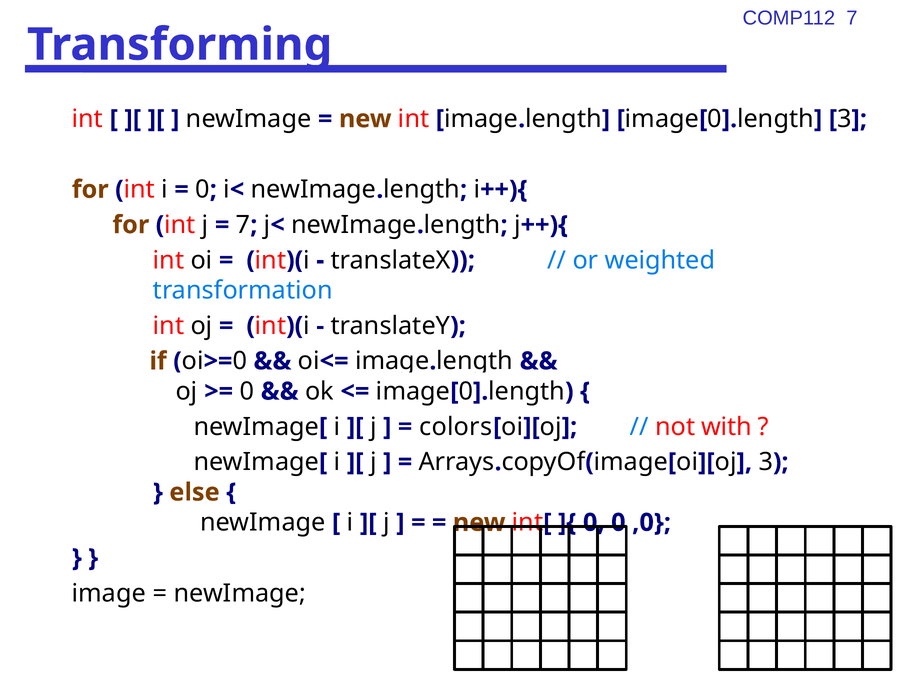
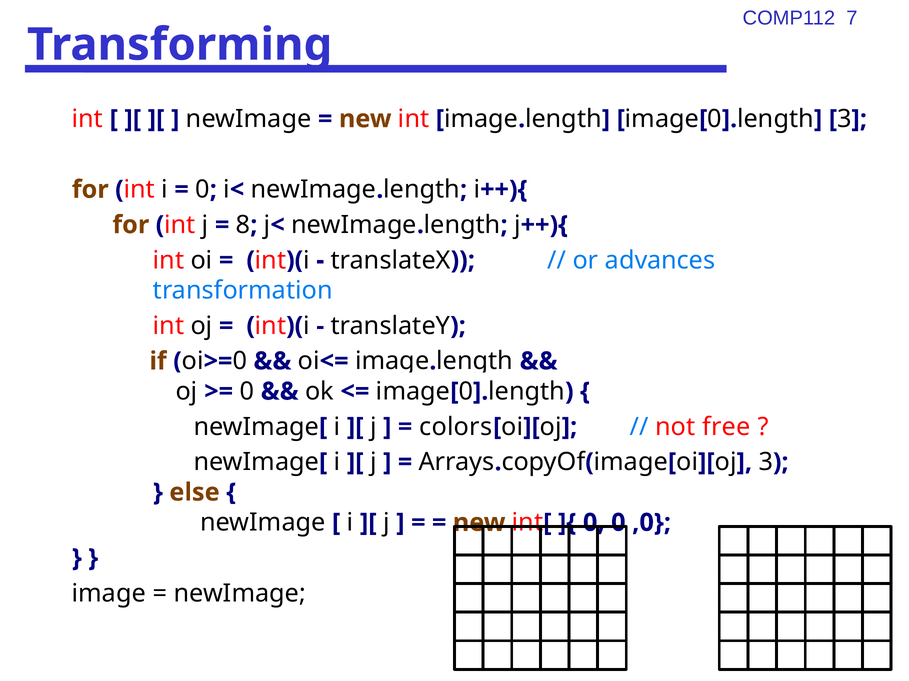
7 at (243, 225): 7 -> 8
weighted: weighted -> advances
with: with -> free
